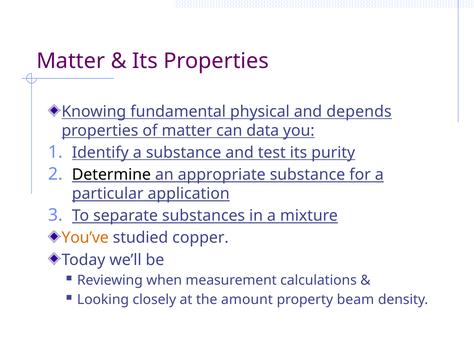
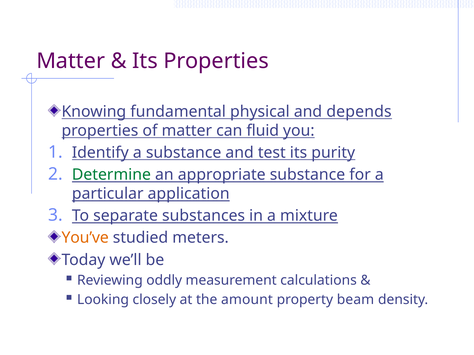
data: data -> fluid
Determine colour: black -> green
copper: copper -> meters
when: when -> oddly
